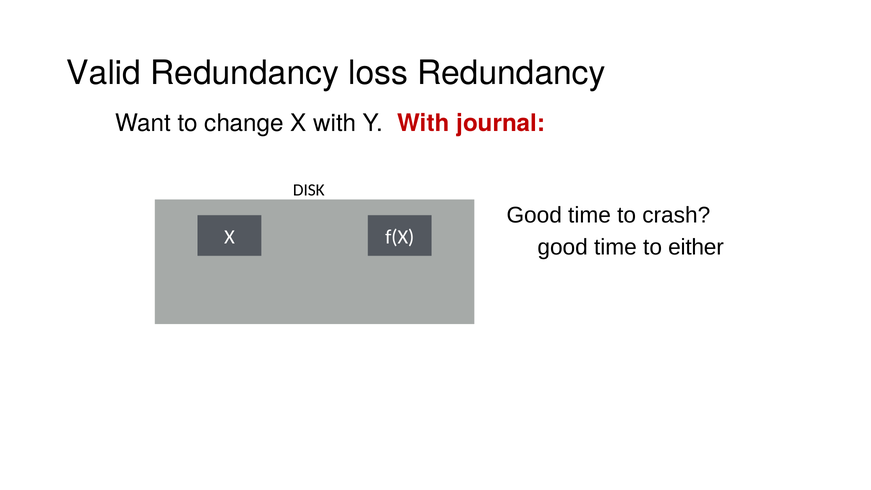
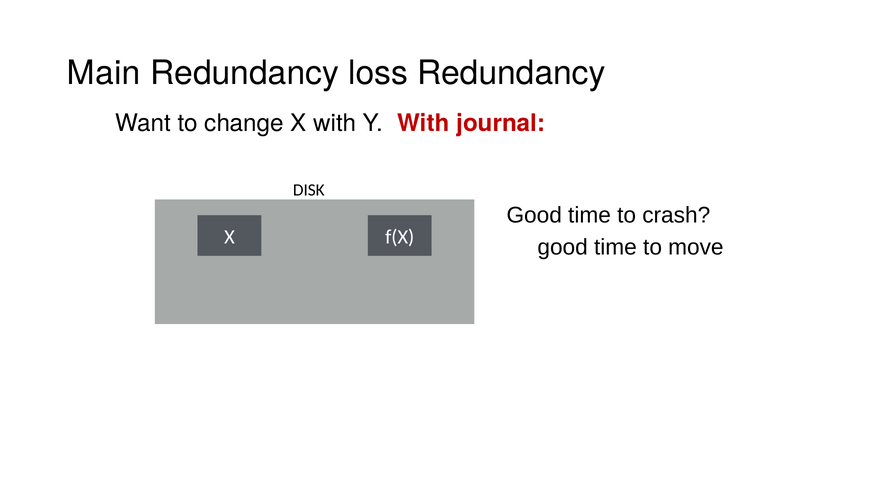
Valid: Valid -> Main
either: either -> move
